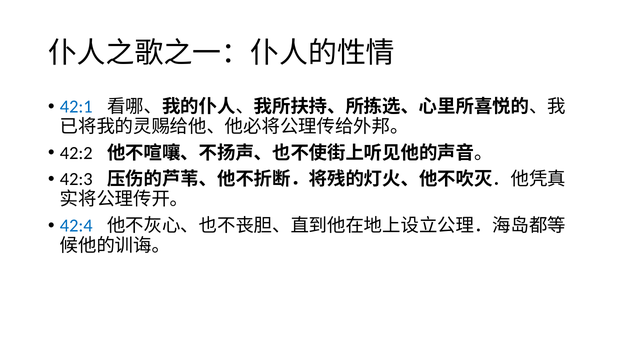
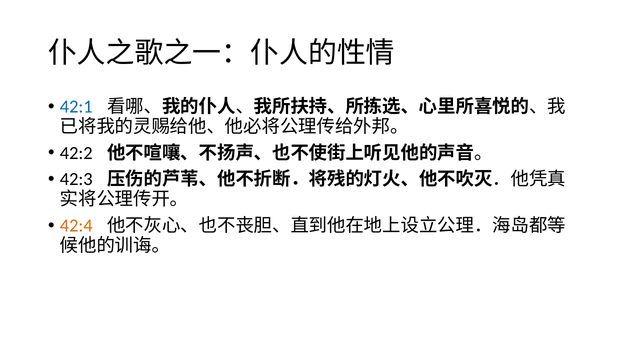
42:4 colour: blue -> orange
